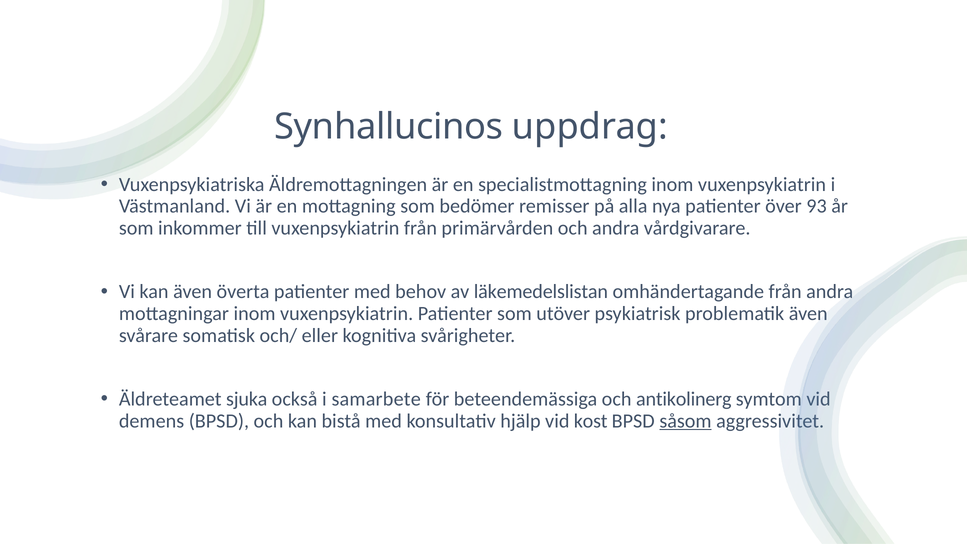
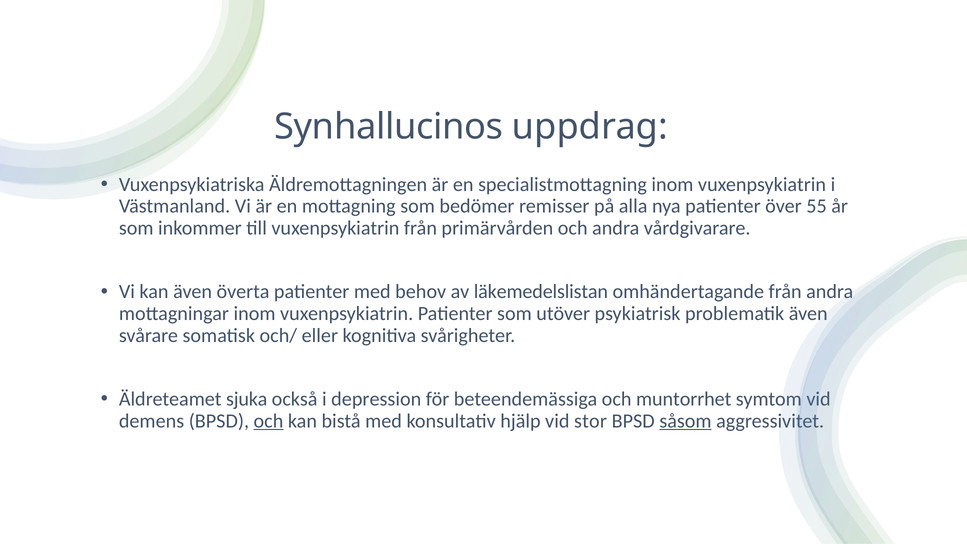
93: 93 -> 55
samarbete: samarbete -> depression
antikolinerg: antikolinerg -> muntorrhet
och at (268, 421) underline: none -> present
kost: kost -> stor
